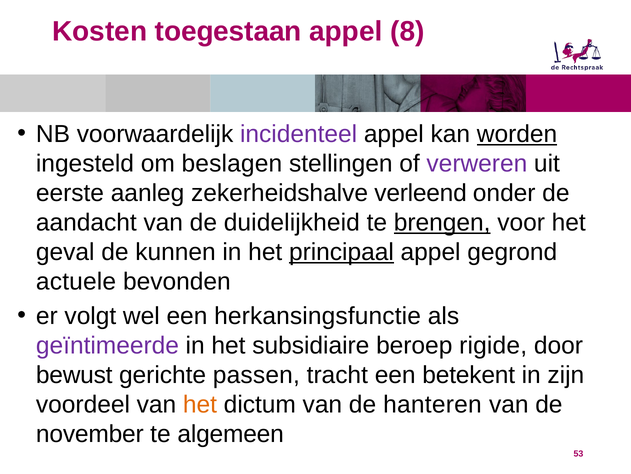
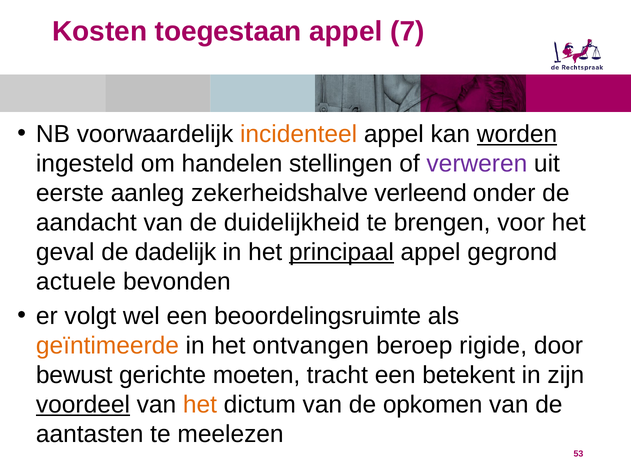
8: 8 -> 7
incidenteel colour: purple -> orange
beslagen: beslagen -> handelen
brengen underline: present -> none
kunnen: kunnen -> dadelijk
herkansingsfunctie: herkansingsfunctie -> beoordelingsruimte
geïntimeerde colour: purple -> orange
subsidiaire: subsidiaire -> ontvangen
passen: passen -> moeten
voordeel underline: none -> present
hanteren: hanteren -> opkomen
november: november -> aantasten
algemeen: algemeen -> meelezen
